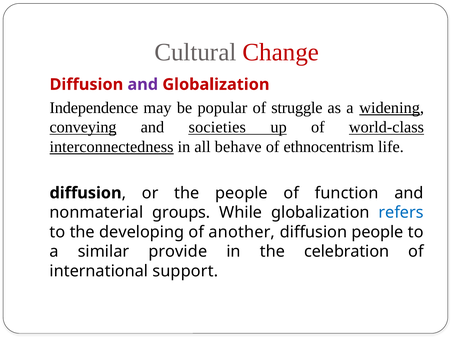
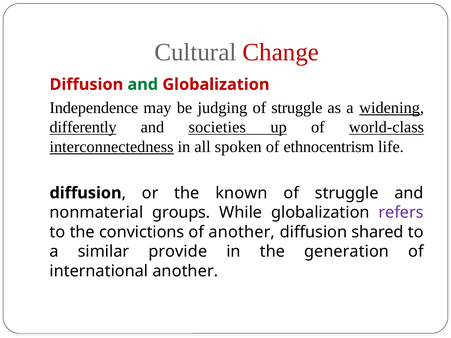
and at (143, 85) colour: purple -> green
popular: popular -> judging
conveying: conveying -> differently
behave: behave -> spoken
the people: people -> known
function at (347, 193): function -> struggle
refers colour: blue -> purple
developing: developing -> convictions
diffusion people: people -> shared
celebration: celebration -> generation
international support: support -> another
